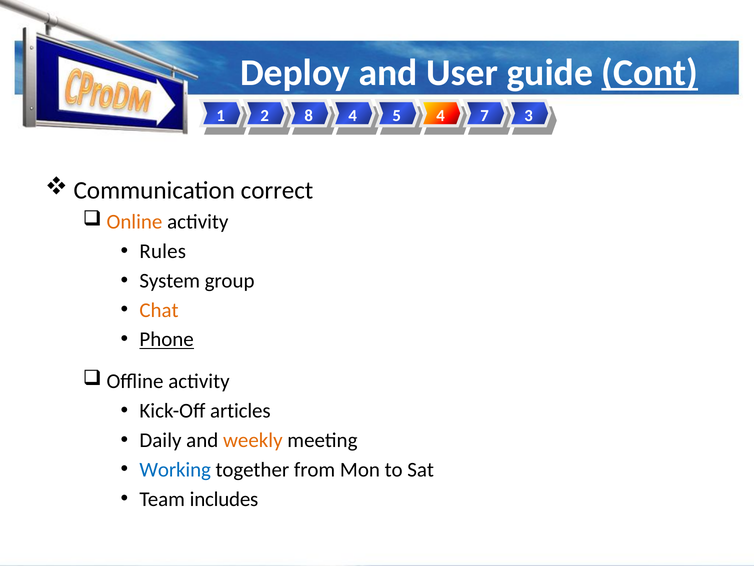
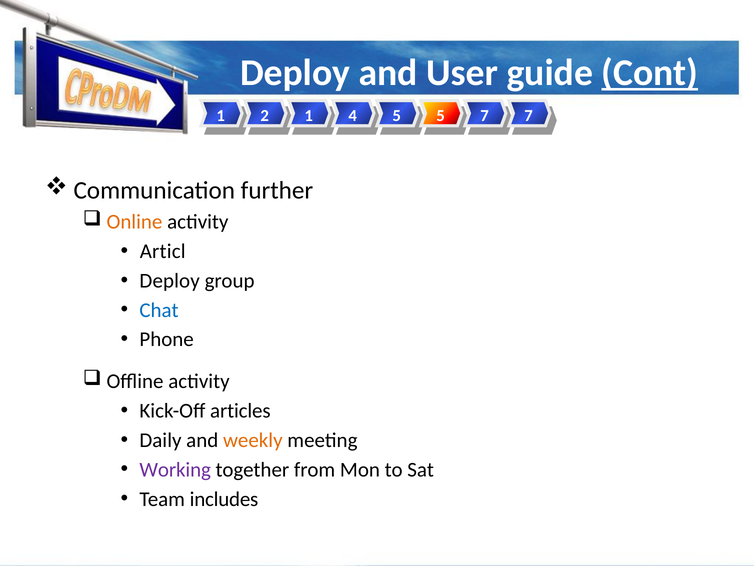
2 8: 8 -> 1
5 4: 4 -> 5
7 3: 3 -> 7
correct: correct -> further
Rules: Rules -> Articl
System at (170, 281): System -> Deploy
Chat colour: orange -> blue
Phone underline: present -> none
Working colour: blue -> purple
